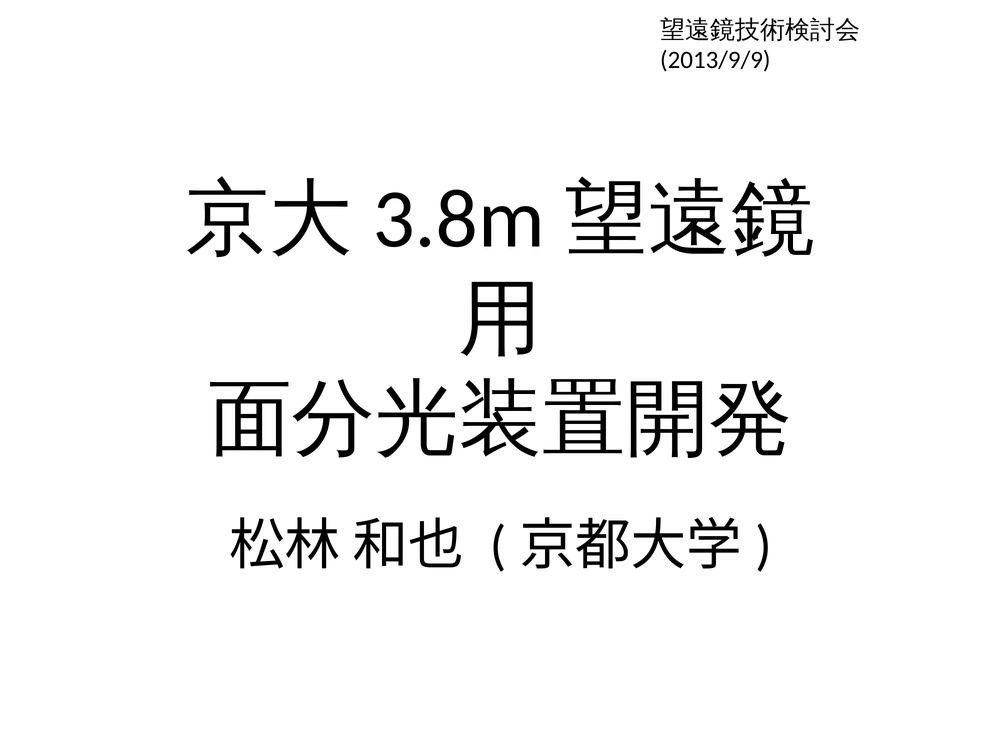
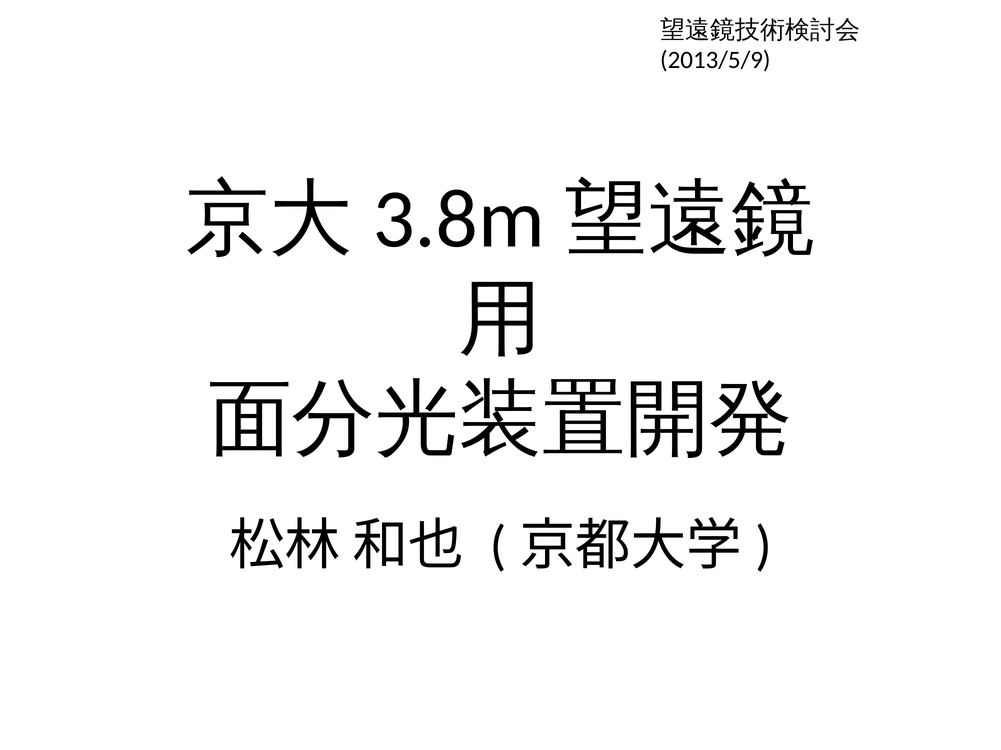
2013/9/9: 2013/9/9 -> 2013/5/9
